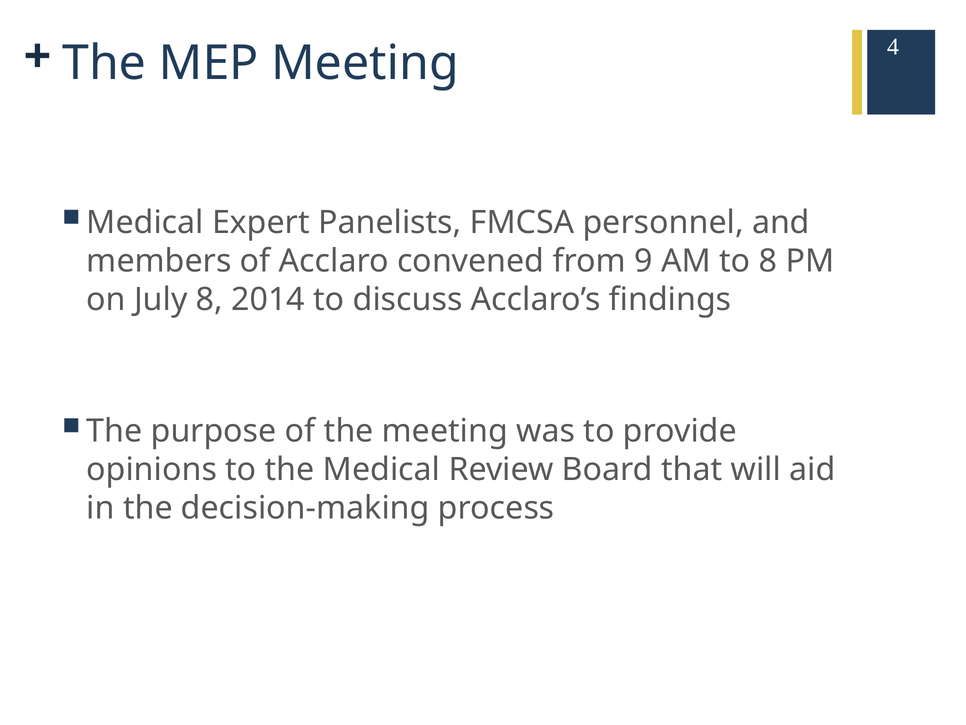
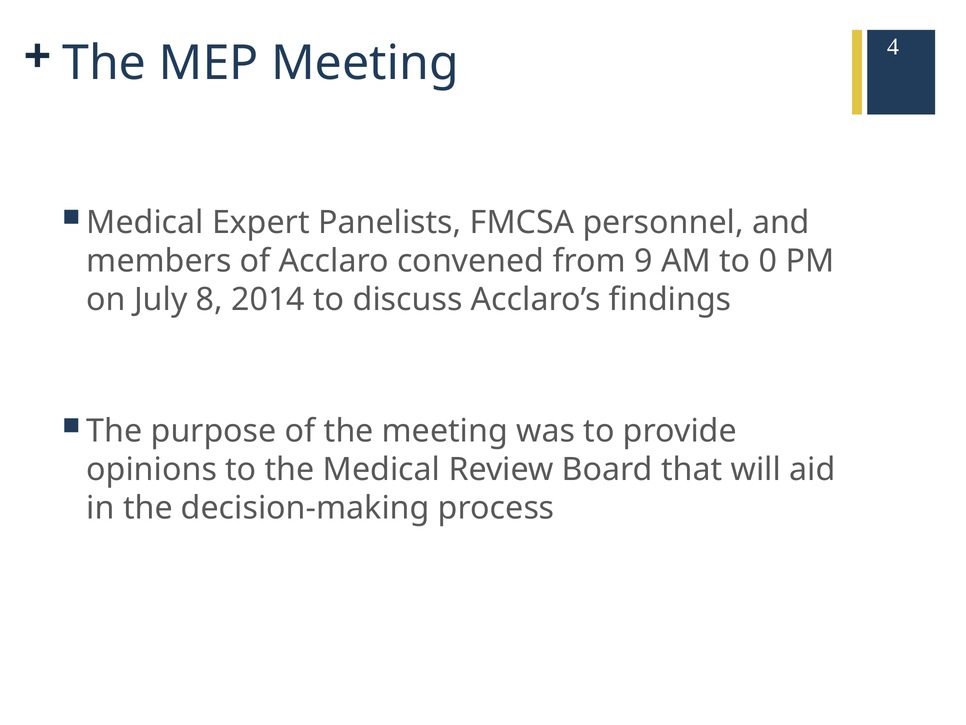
to 8: 8 -> 0
